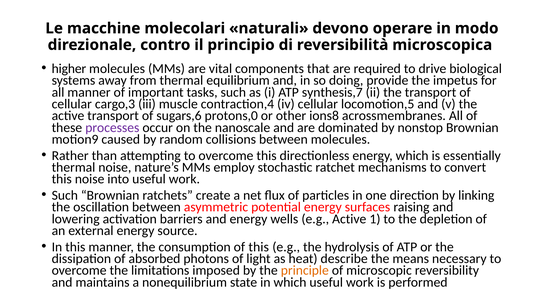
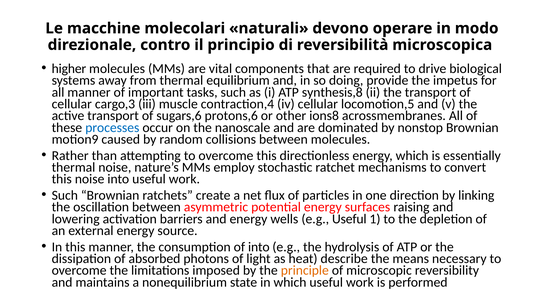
synthesis,7: synthesis,7 -> synthesis,8
protons,0: protons,0 -> protons,6
processes colour: purple -> blue
e.g Active: Active -> Useful
of this: this -> into
